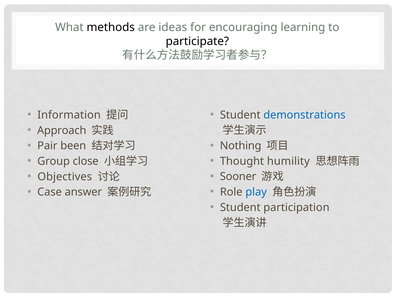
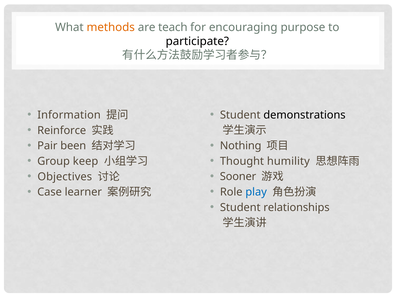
methods colour: black -> orange
ideas: ideas -> teach
learning: learning -> purpose
demonstrations colour: blue -> black
Approach: Approach -> Reinforce
close: close -> keep
answer: answer -> learner
participation: participation -> relationships
